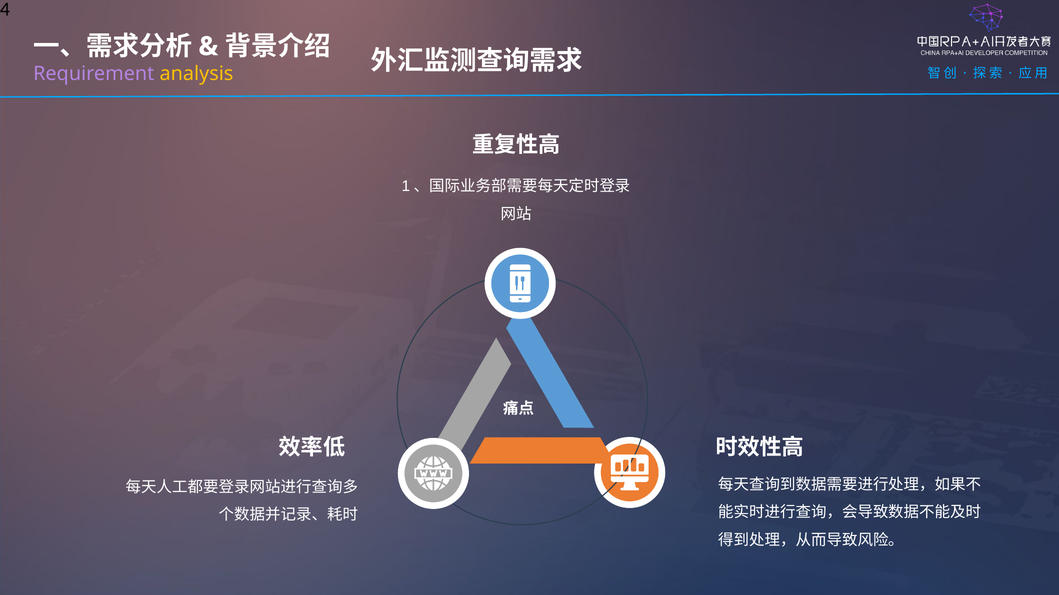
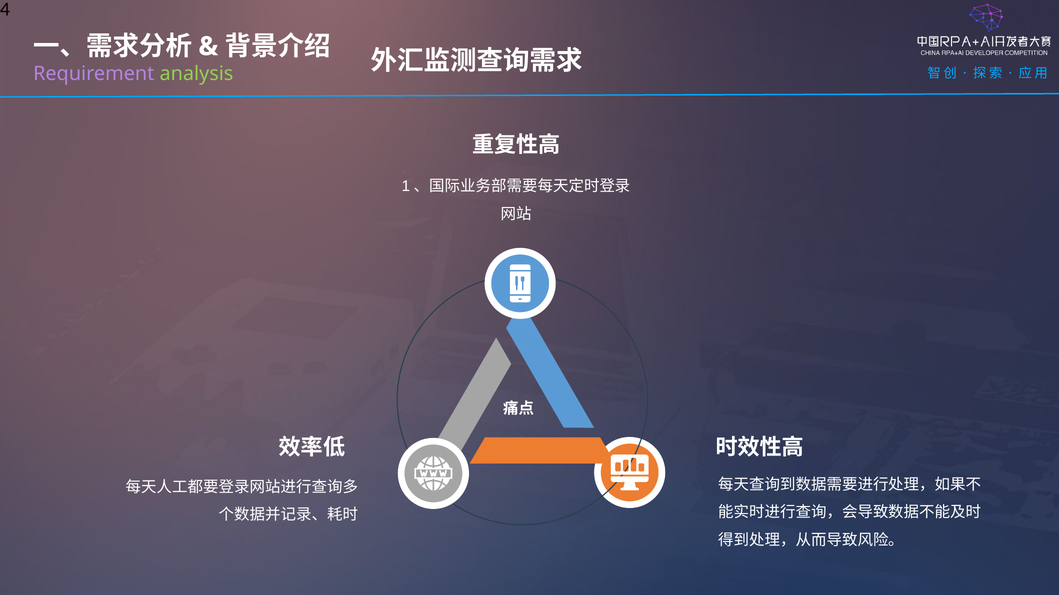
analysis colour: yellow -> light green
